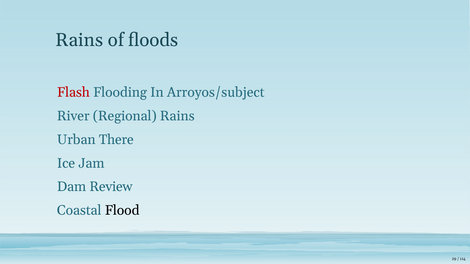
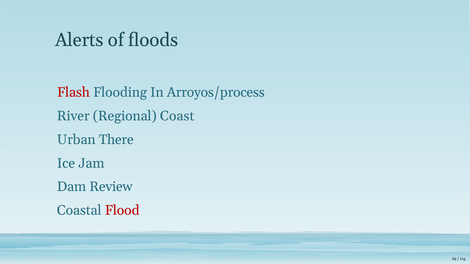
Rains at (79, 40): Rains -> Alerts
Arroyos/subject: Arroyos/subject -> Arroyos/process
Regional Rains: Rains -> Coast
Flood colour: black -> red
